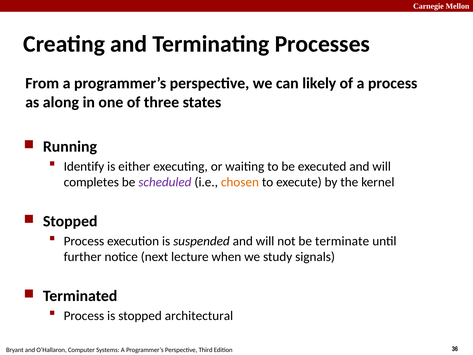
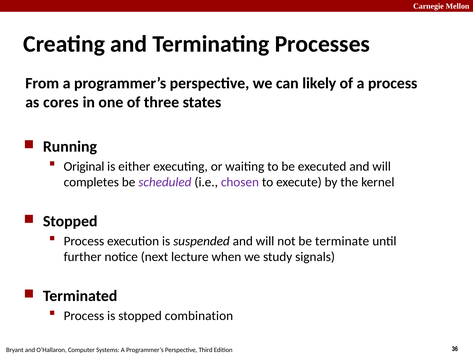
along: along -> cores
Identify: Identify -> Original
chosen colour: orange -> purple
architectural: architectural -> combination
